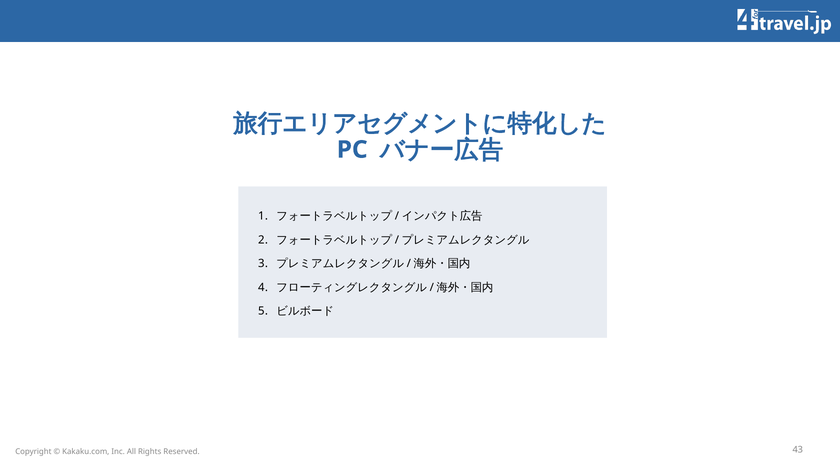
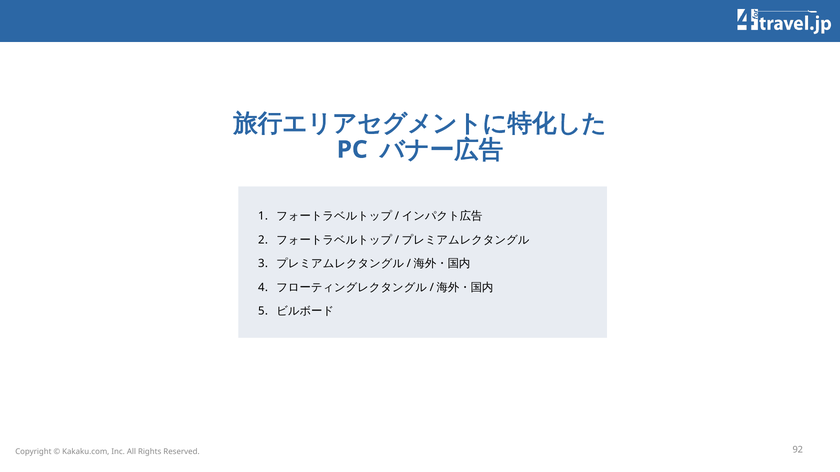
43: 43 -> 92
